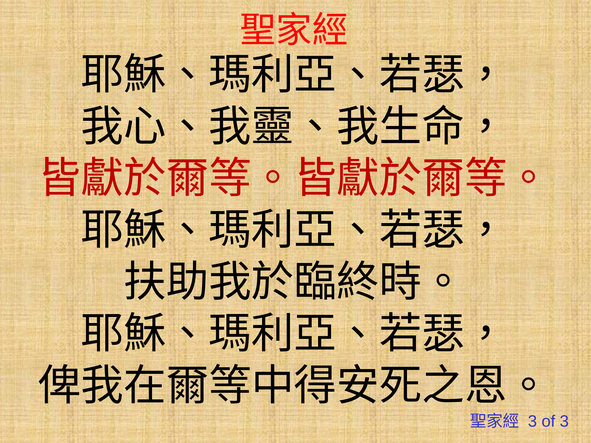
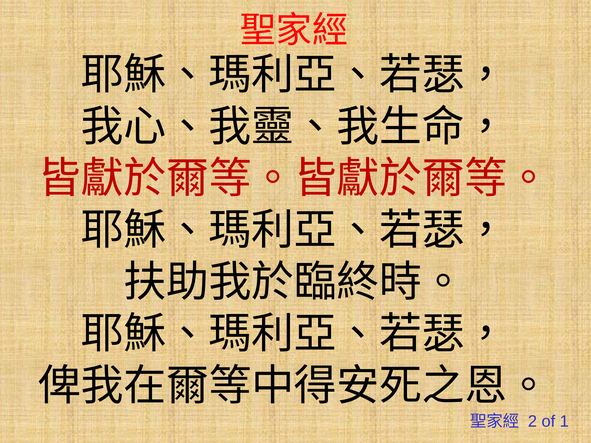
3 at (532, 422): 3 -> 2
of 3: 3 -> 1
